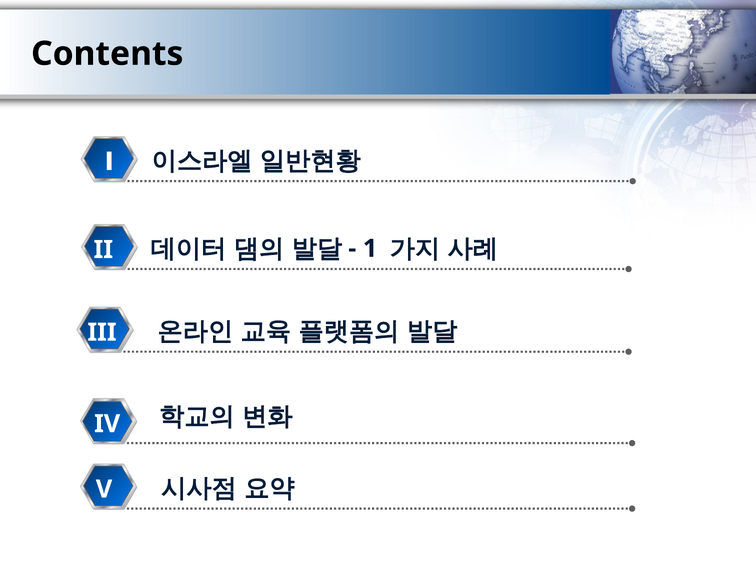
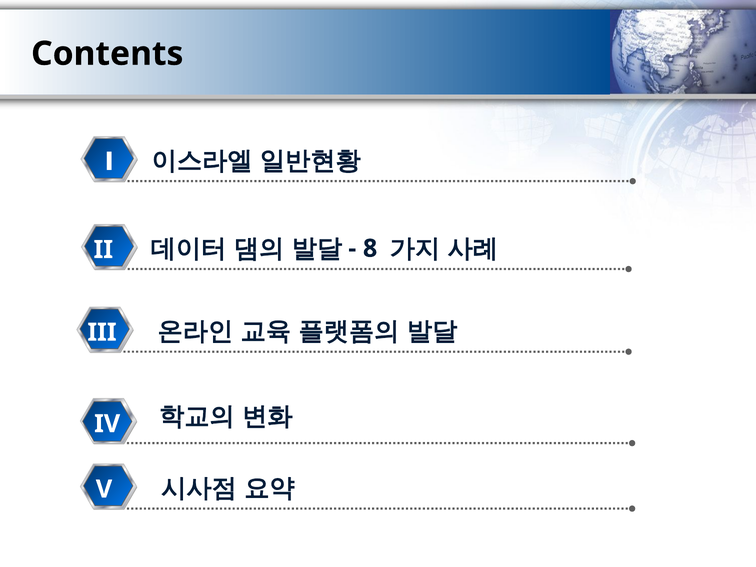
1: 1 -> 8
